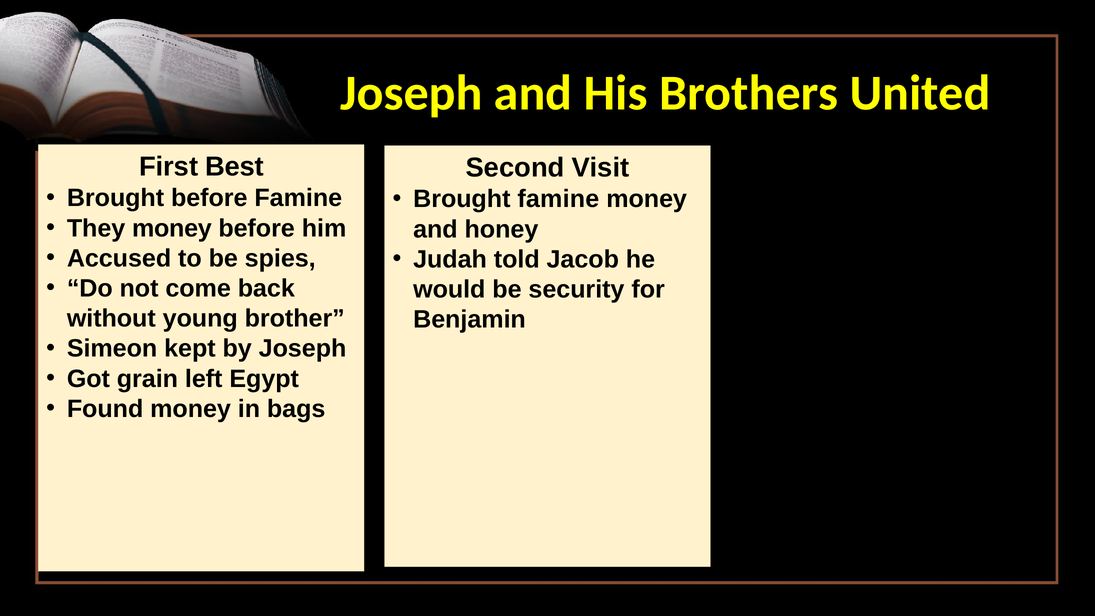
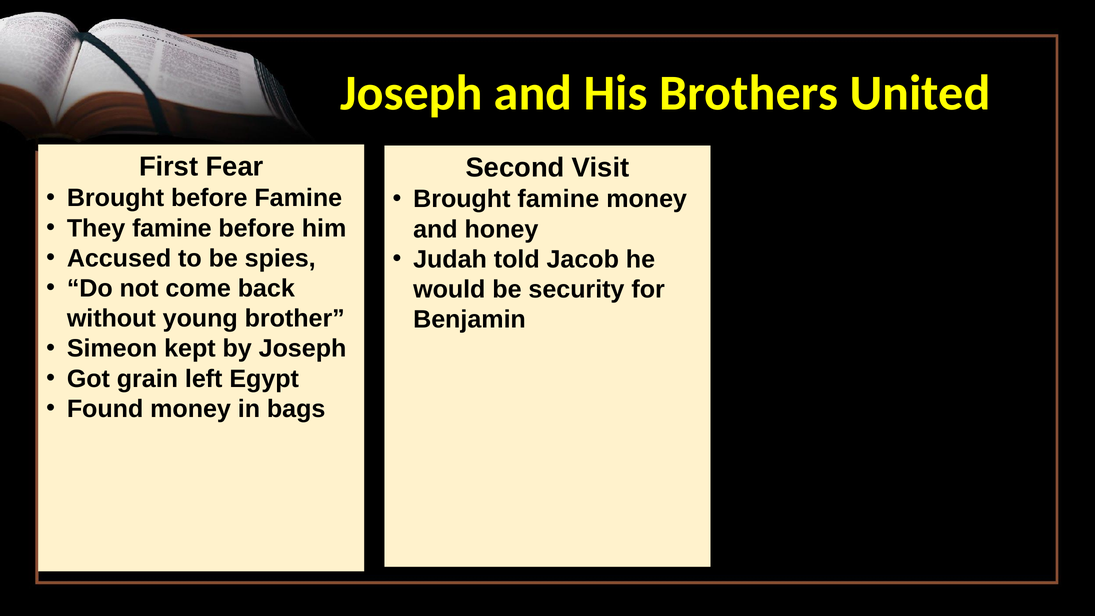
Best: Best -> Fear
They money: money -> famine
